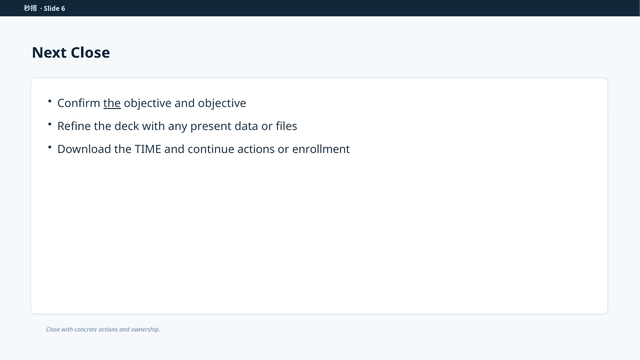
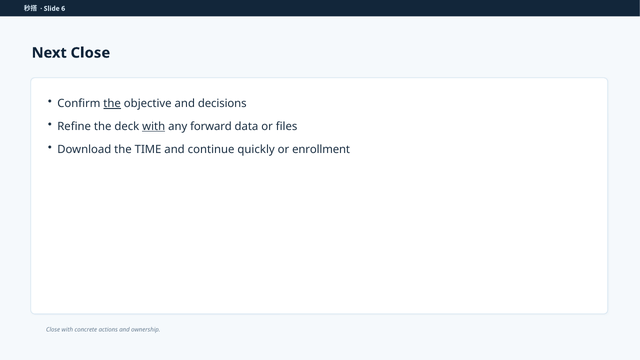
and objective: objective -> decisions
with at (154, 127) underline: none -> present
present: present -> forward
continue actions: actions -> quickly
